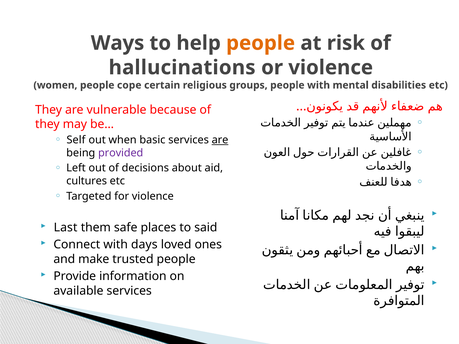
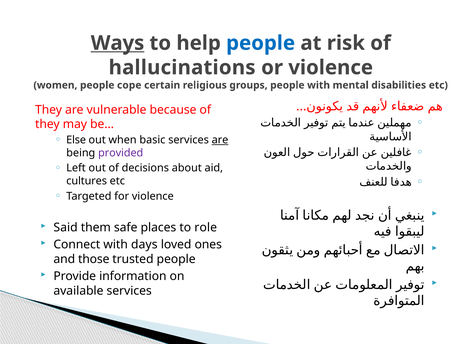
Ways underline: none -> present
people at (261, 43) colour: orange -> blue
Self: Self -> Else
Last: Last -> Said
said: said -> role
make: make -> those
